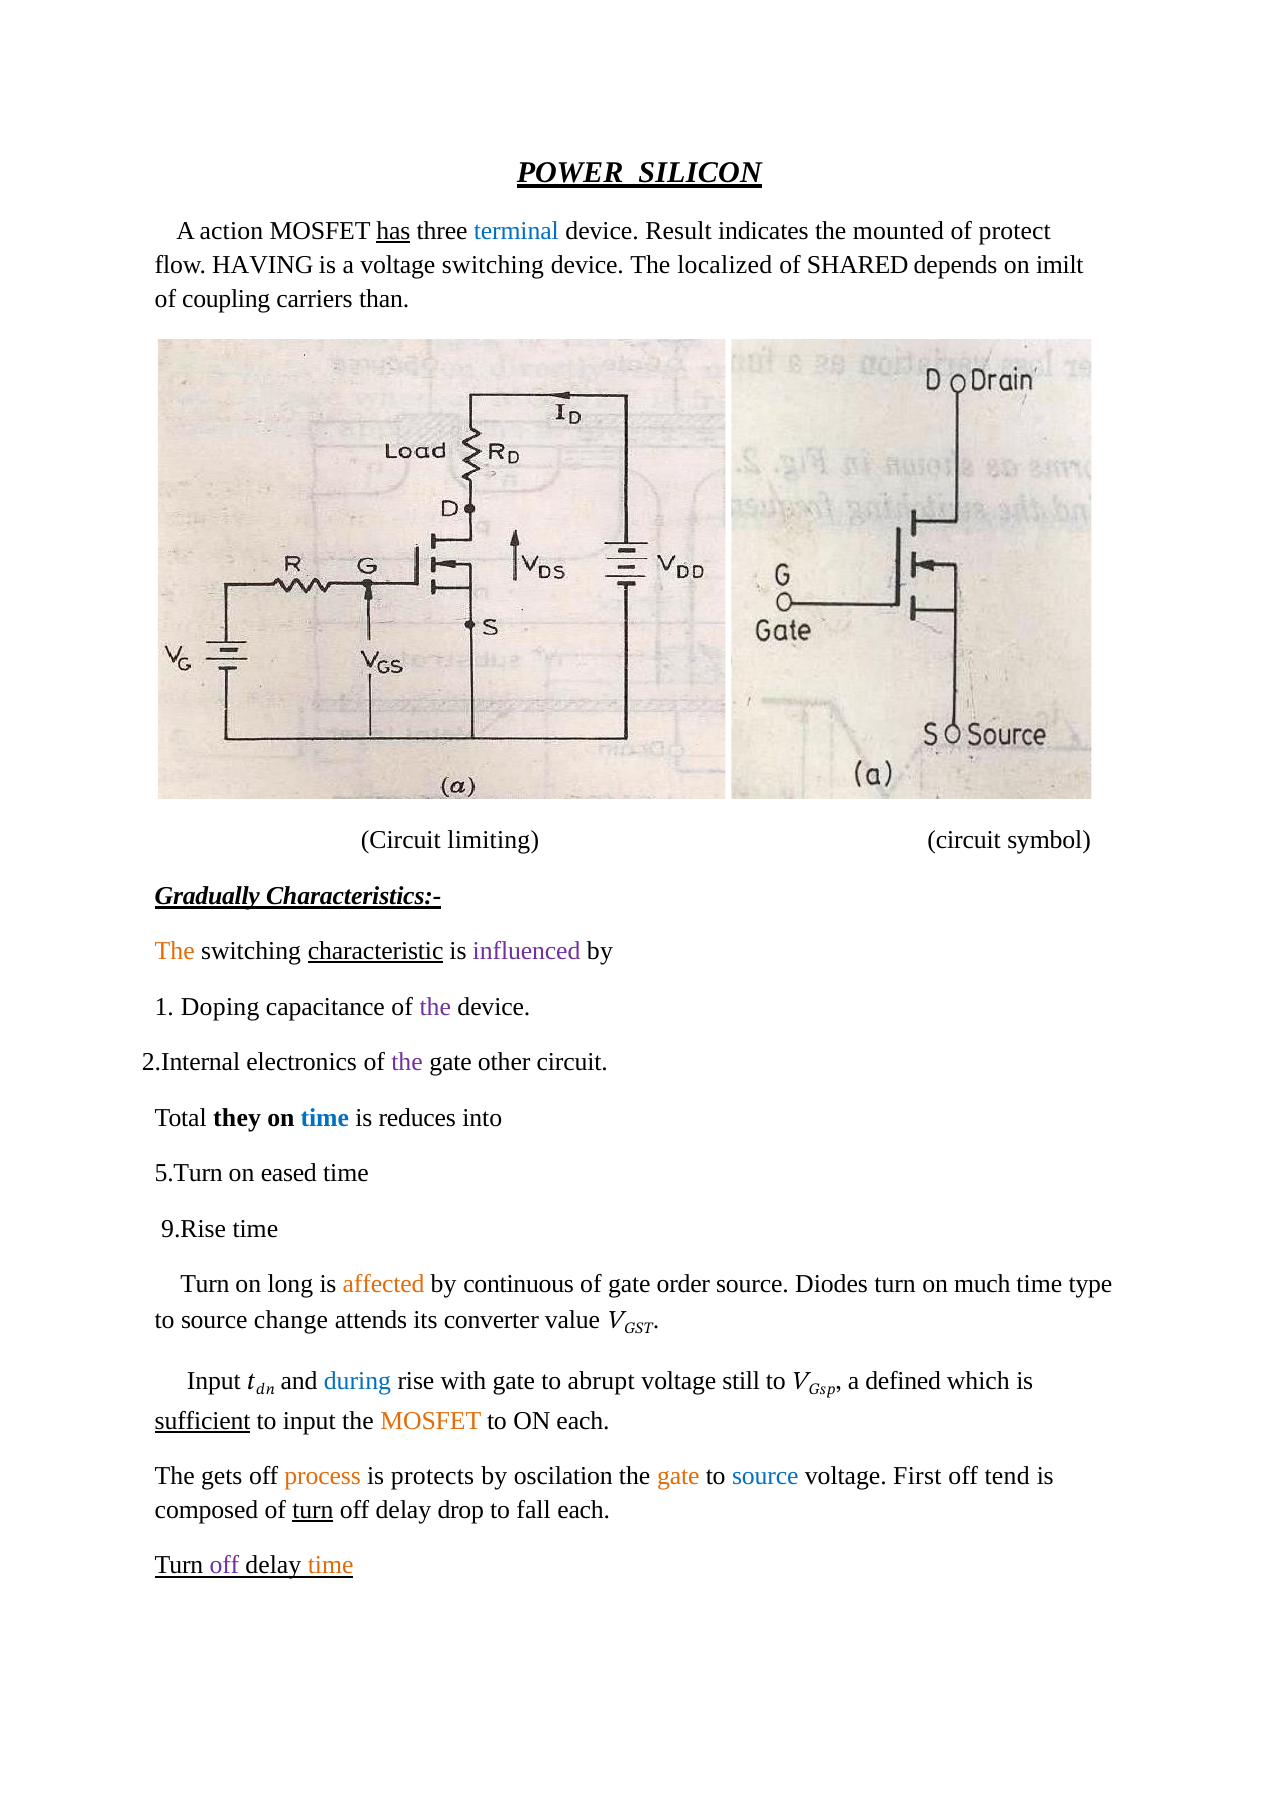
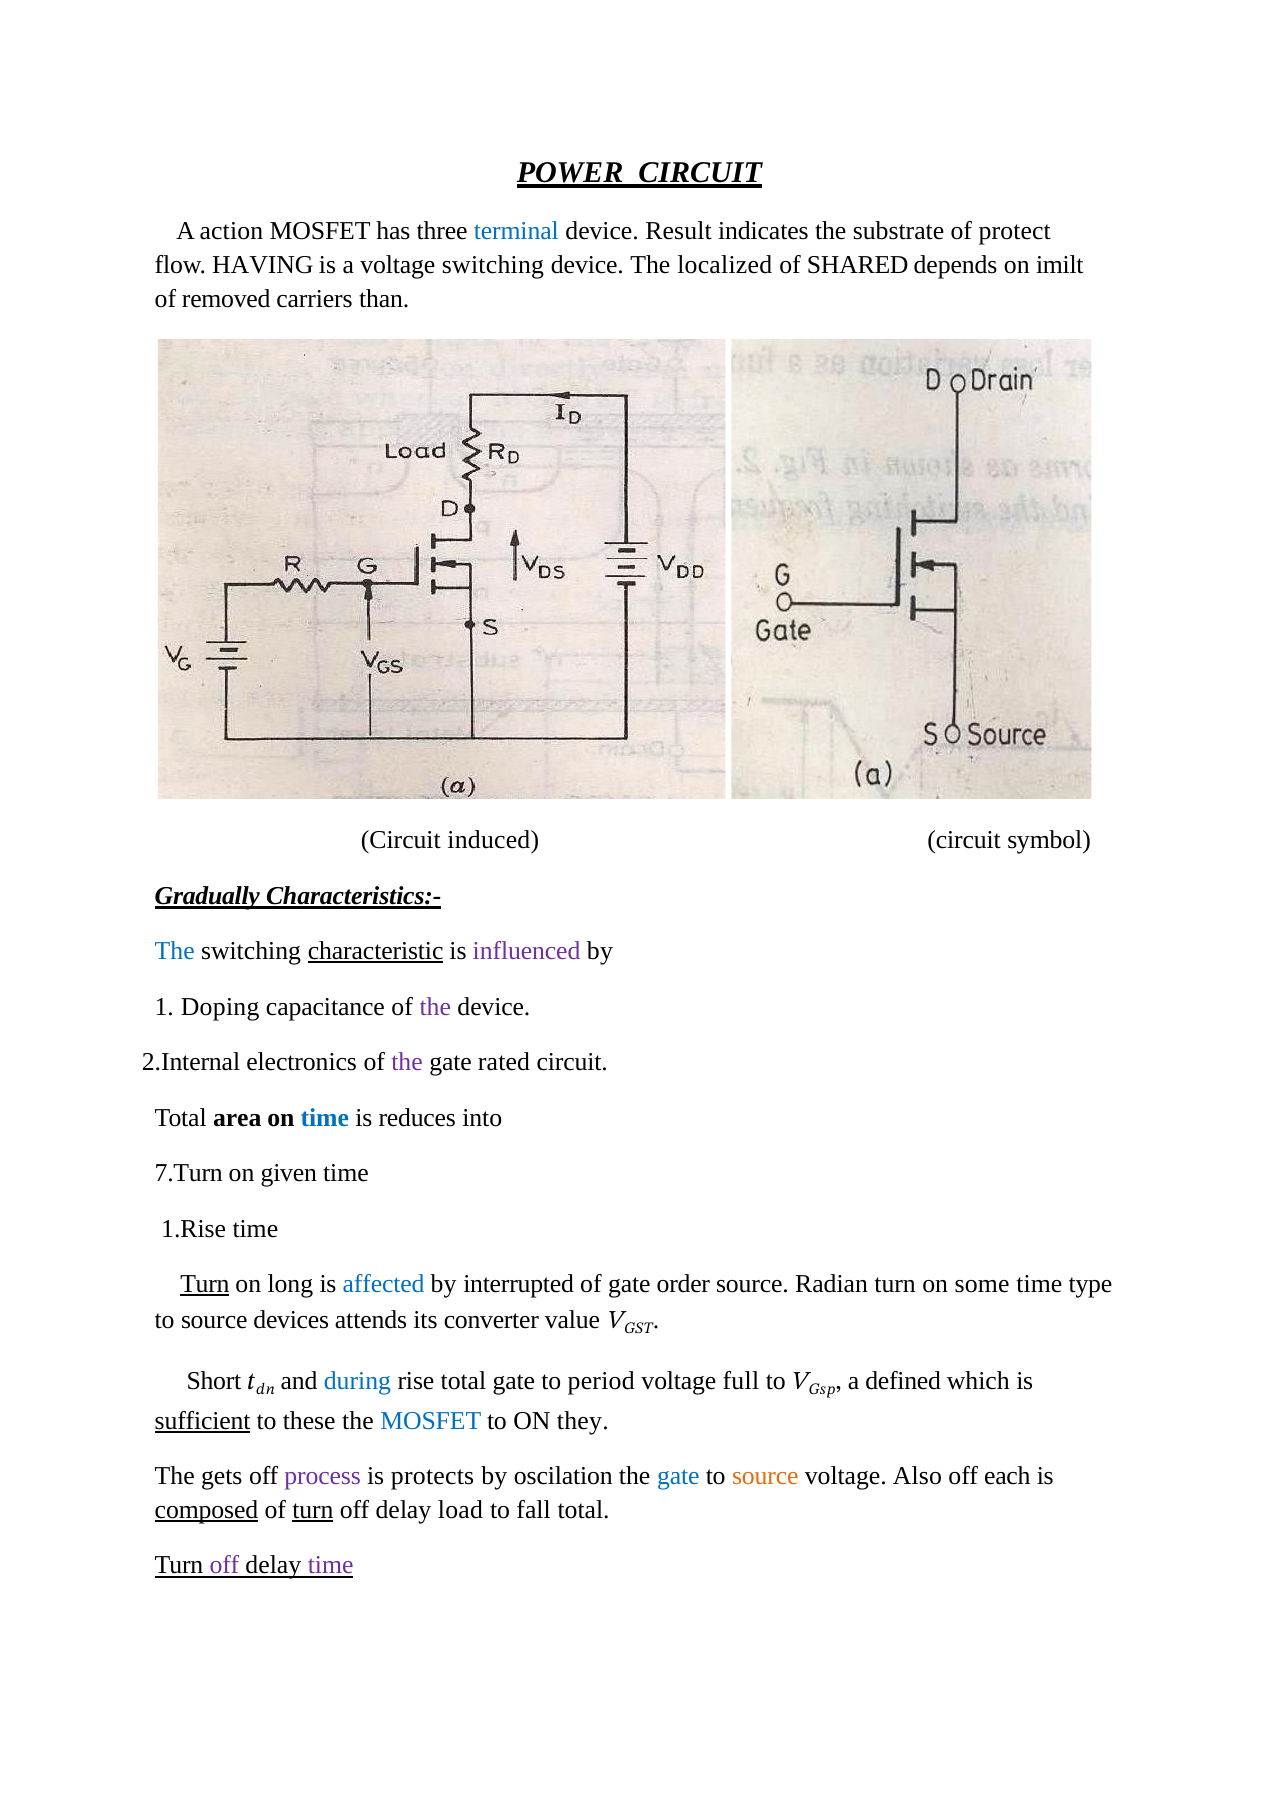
POWER SILICON: SILICON -> CIRCUIT
has underline: present -> none
mounted: mounted -> substrate
coupling: coupling -> removed
limiting: limiting -> induced
The at (175, 951) colour: orange -> blue
other: other -> rated
they: they -> area
5.Turn: 5.Turn -> 7.Turn
eased: eased -> given
9.Rise: 9.Rise -> 1.Rise
Turn at (205, 1284) underline: none -> present
affected colour: orange -> blue
continuous: continuous -> interrupted
Diodes: Diodes -> Radian
much: much -> some
change: change -> devices
Input at (214, 1381): Input -> Short
rise with: with -> total
abrupt: abrupt -> period
still: still -> full
input at (309, 1421): input -> these
MOSFET at (431, 1421) colour: orange -> blue
ON each: each -> they
process colour: orange -> purple
gate at (678, 1476) colour: orange -> blue
source at (765, 1476) colour: blue -> orange
First: First -> Also
tend: tend -> each
composed underline: none -> present
drop: drop -> load
fall each: each -> total
time at (331, 1565) colour: orange -> purple
